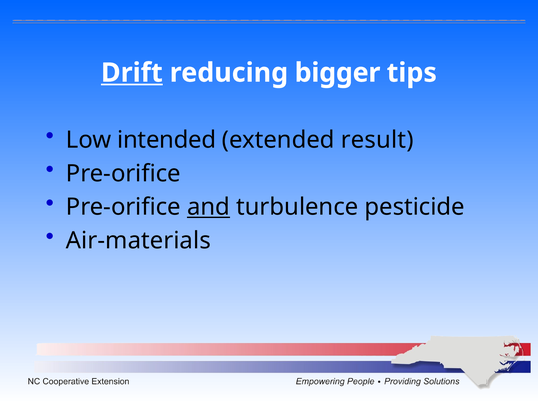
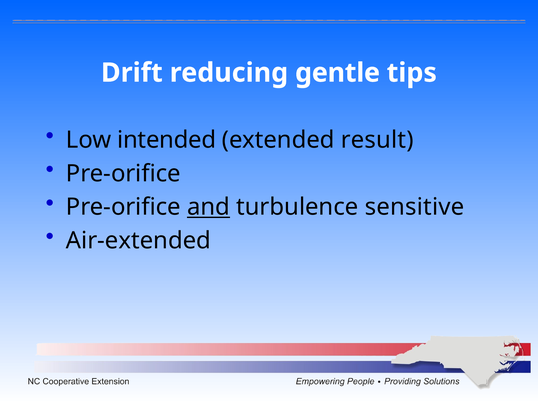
Drift underline: present -> none
bigger: bigger -> gentle
pesticide: pesticide -> sensitive
Air-materials: Air-materials -> Air-extended
